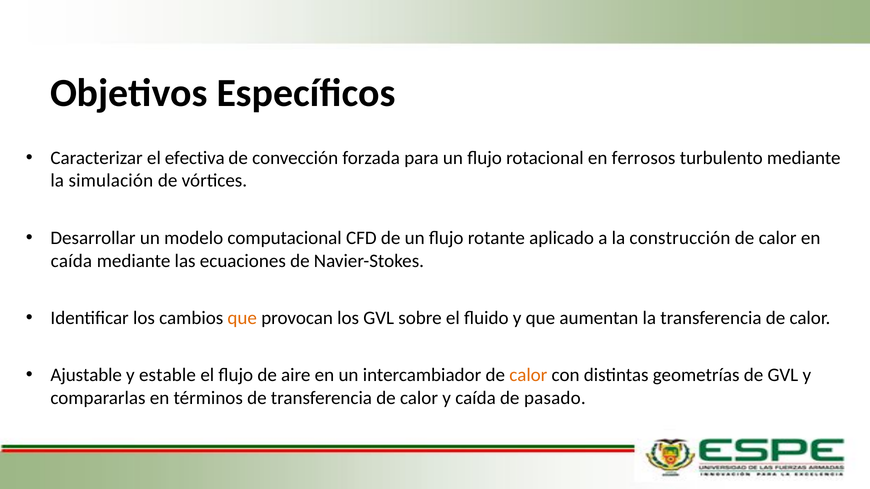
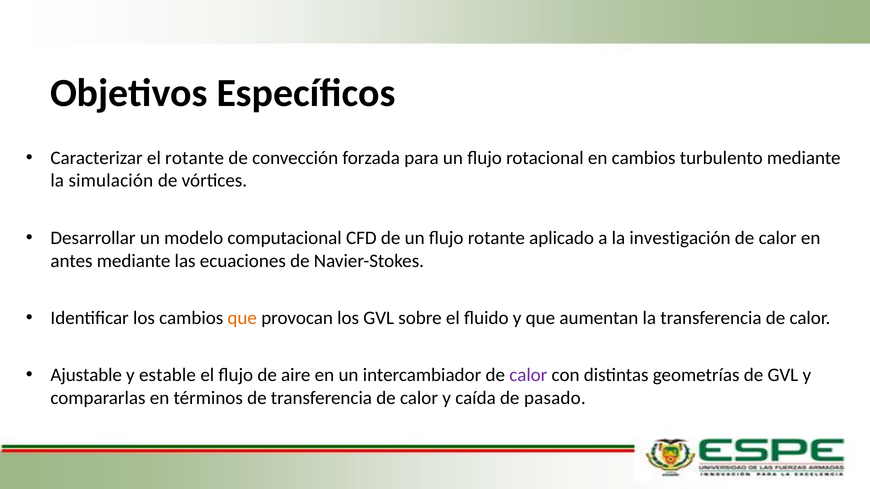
el efectiva: efectiva -> rotante
en ferrosos: ferrosos -> cambios
construcción: construcción -> investigación
caída at (71, 261): caída -> antes
calor at (528, 376) colour: orange -> purple
